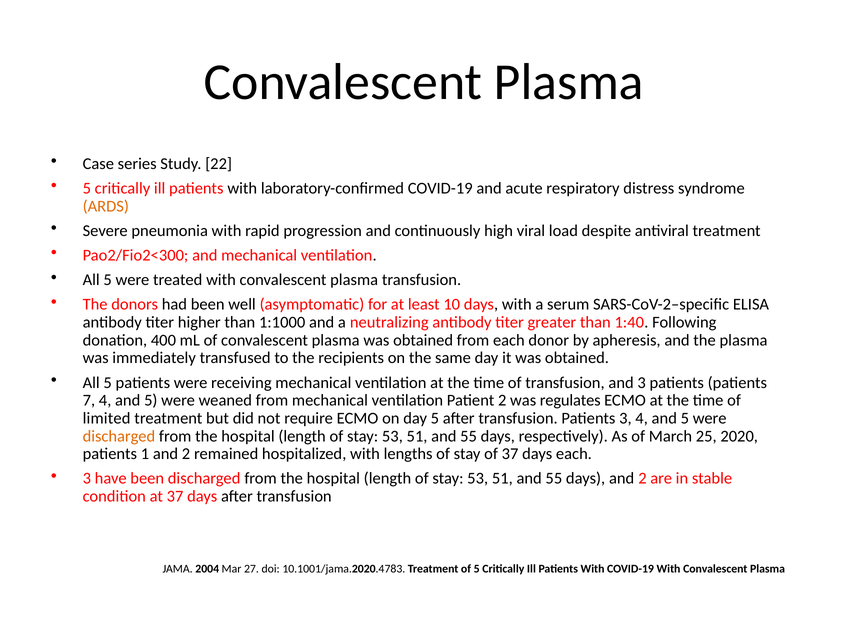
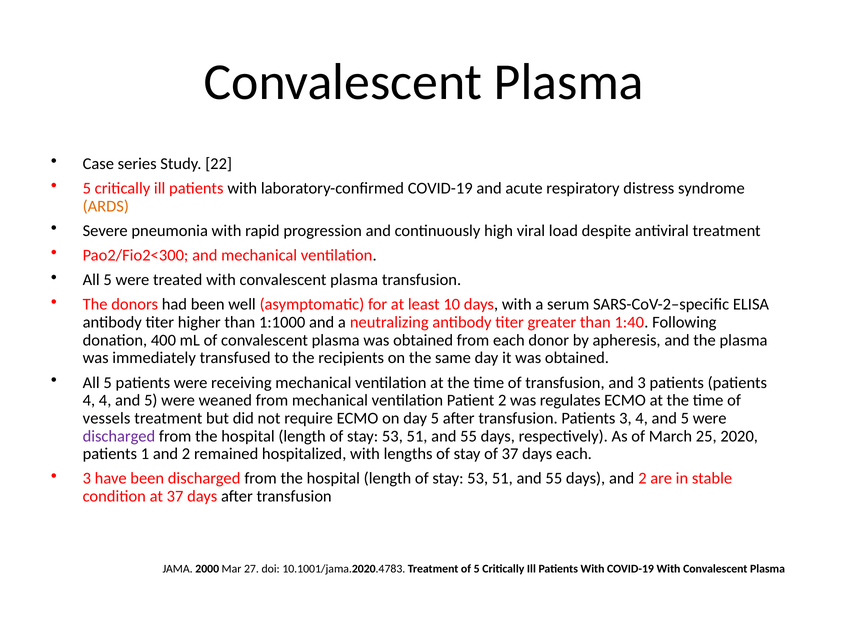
7 at (89, 400): 7 -> 4
limited: limited -> vessels
discharged at (119, 436) colour: orange -> purple
2004: 2004 -> 2000
